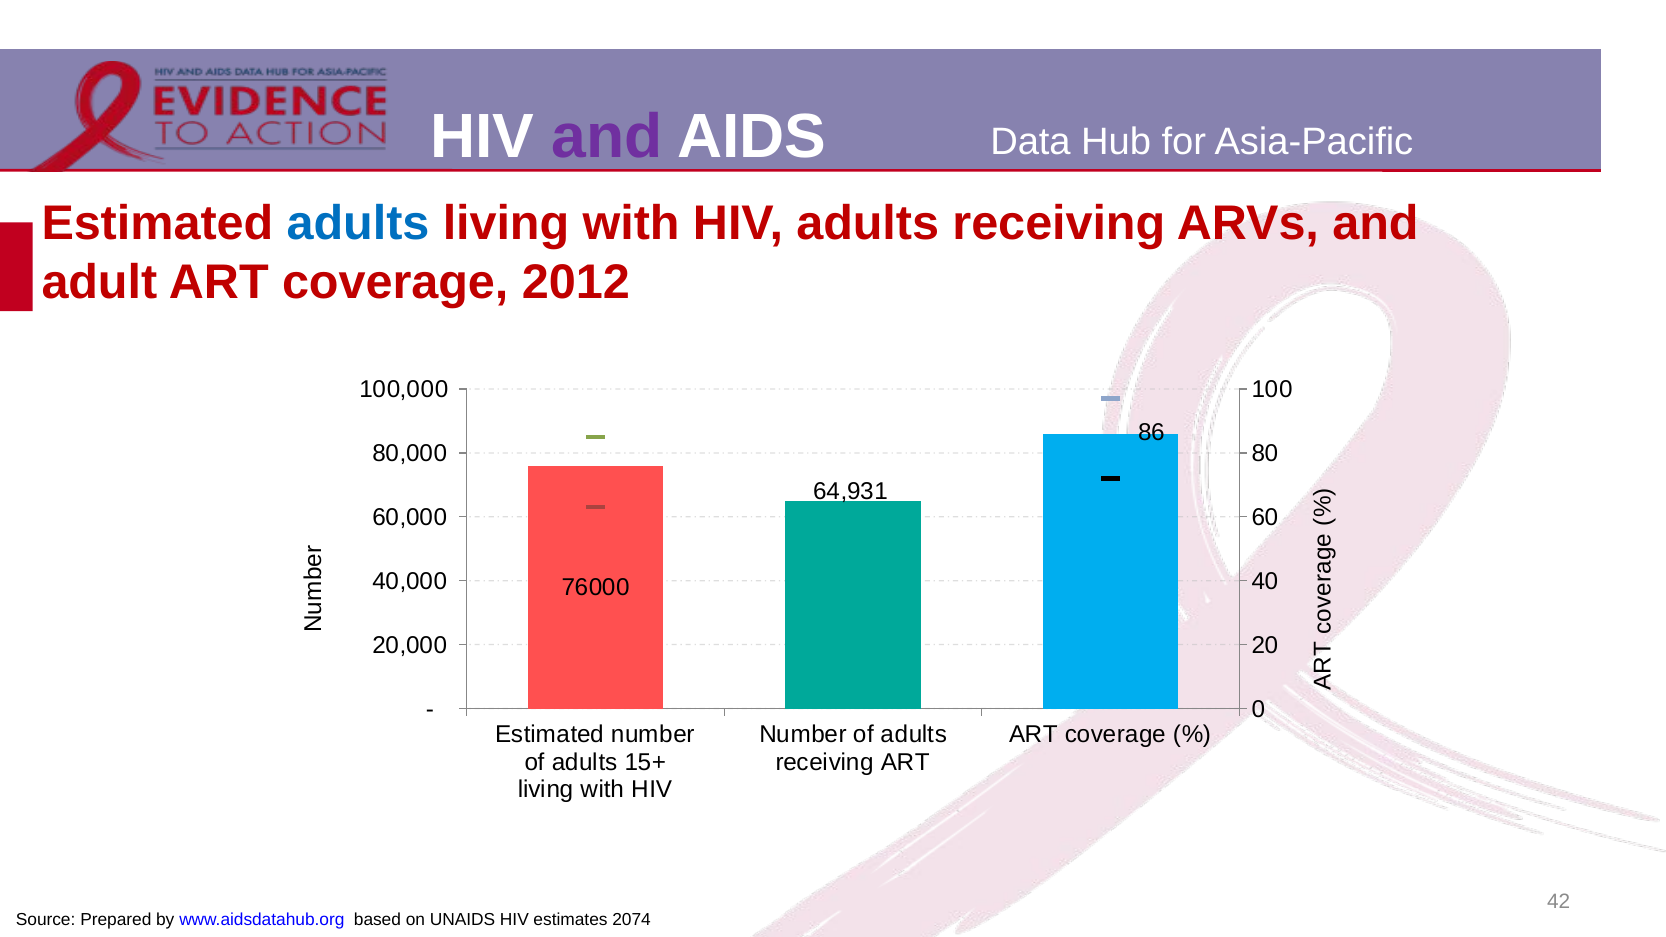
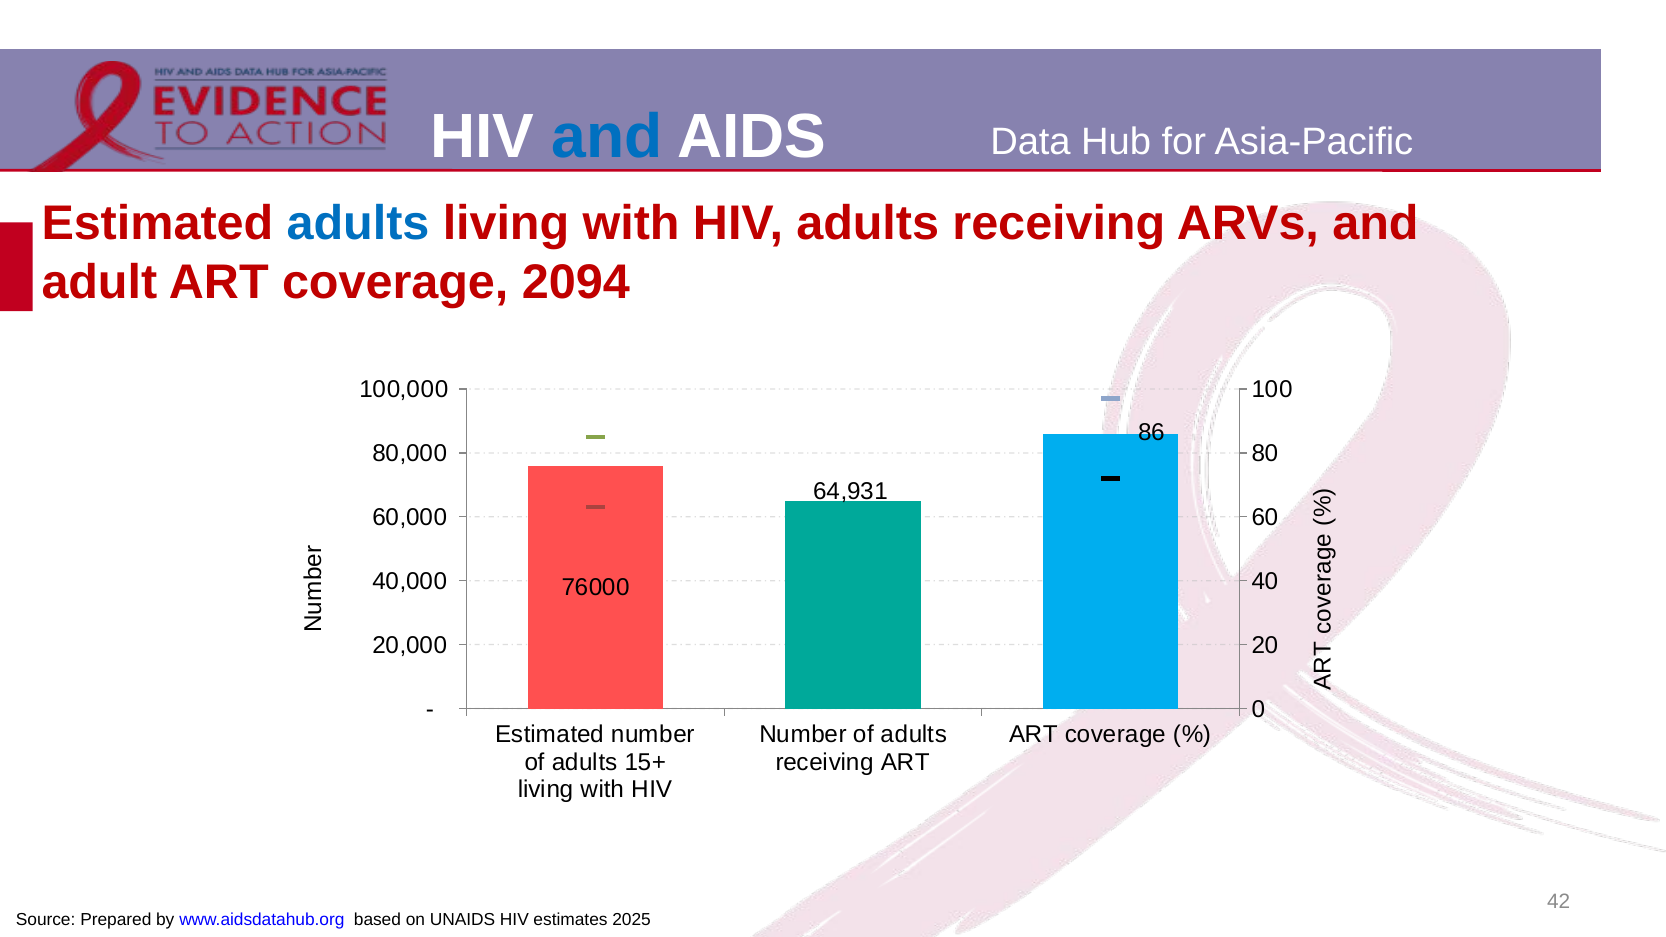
and at (607, 136) colour: purple -> blue
2012: 2012 -> 2094
2074: 2074 -> 2025
